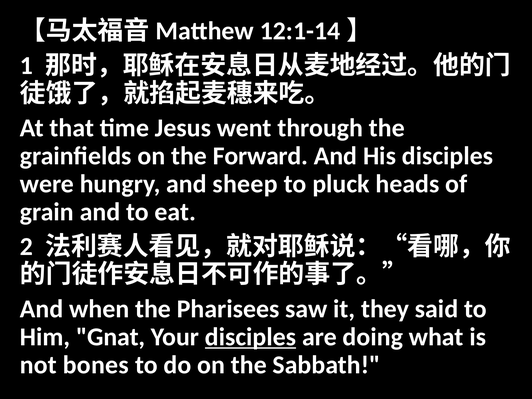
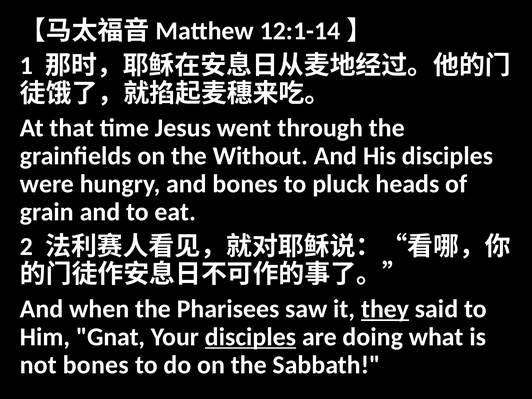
Forward: Forward -> Without
and sheep: sheep -> bones
they underline: none -> present
